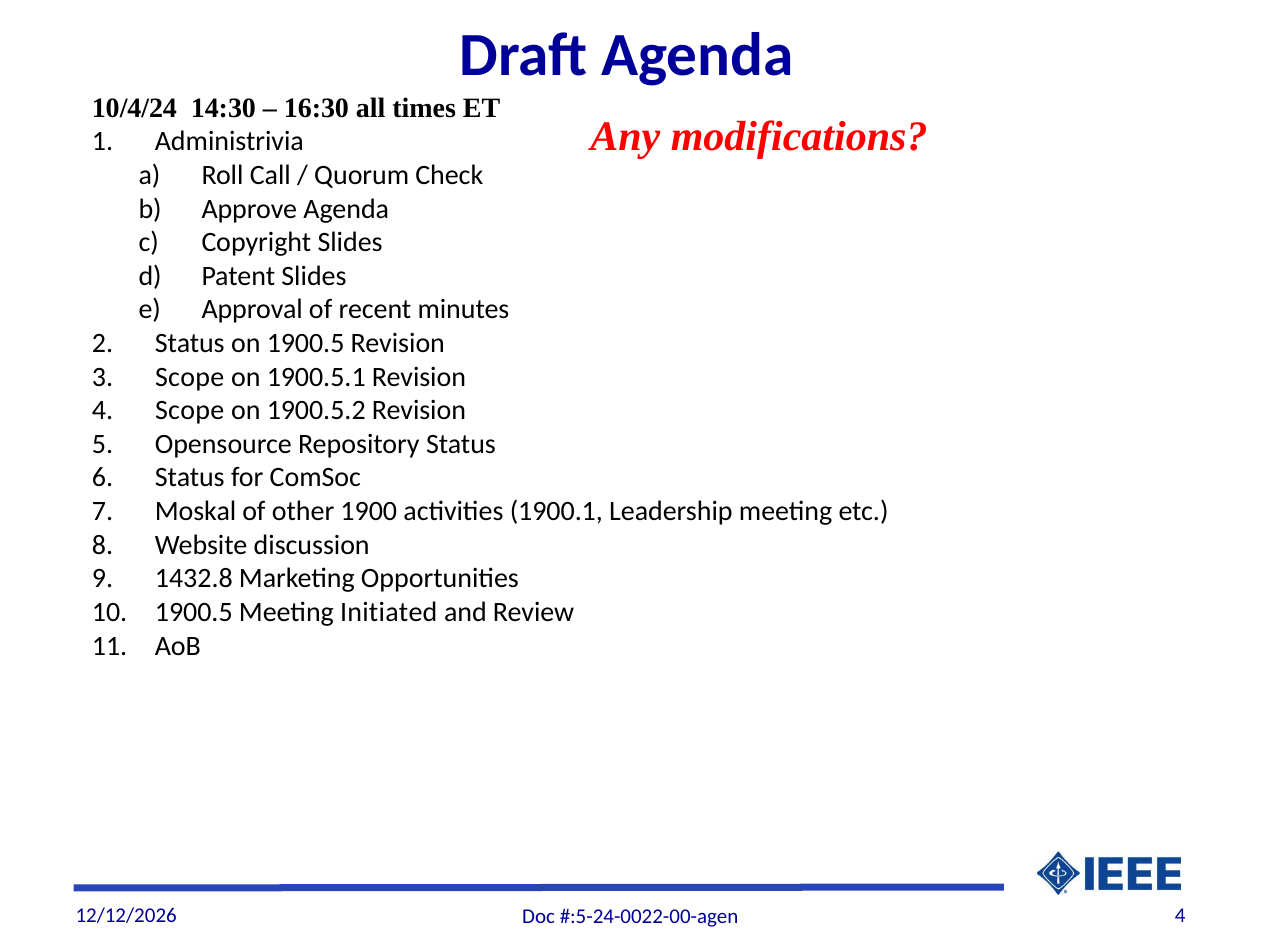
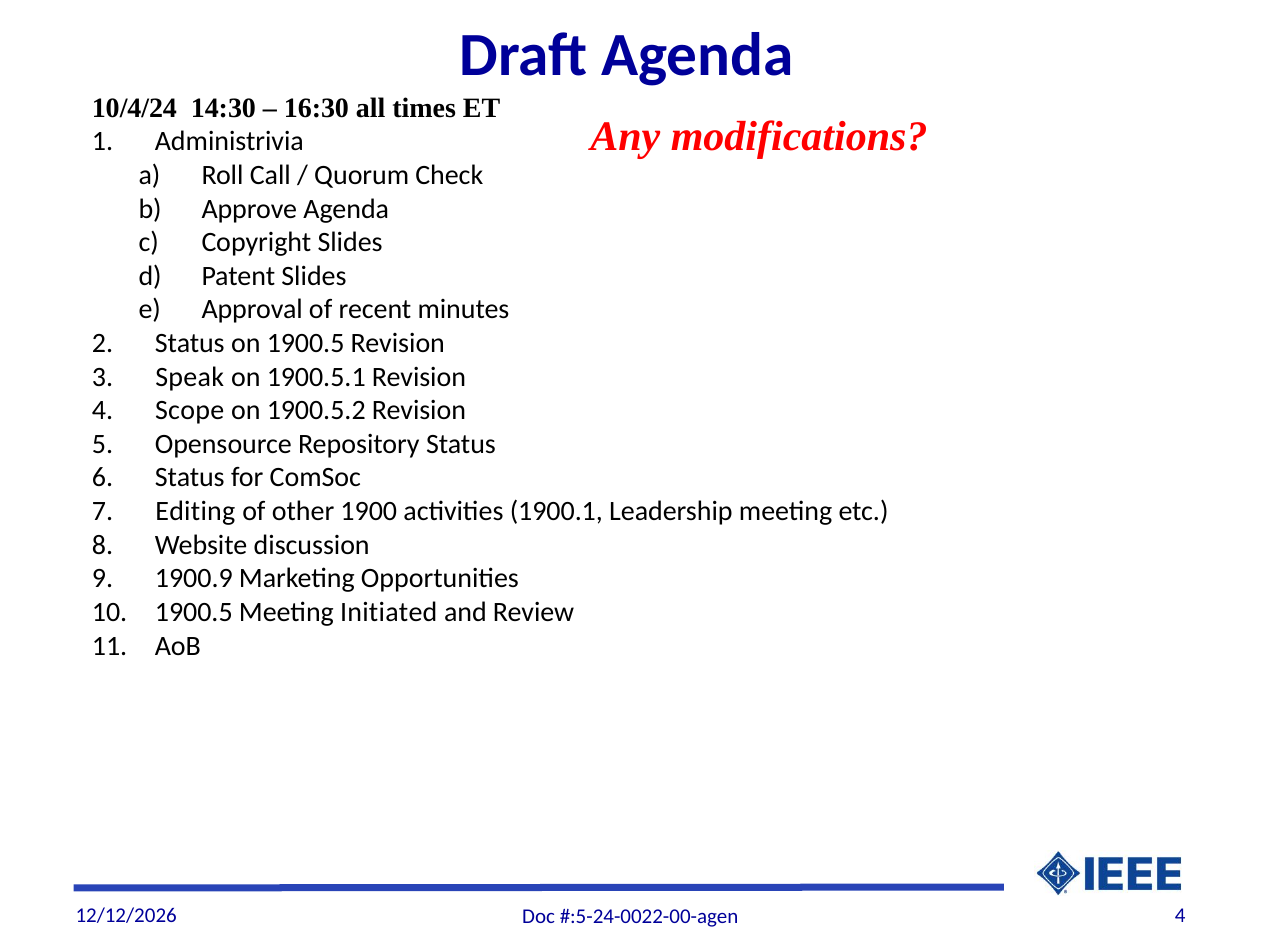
Scope at (190, 377): Scope -> Speak
Moskal: Moskal -> Editing
1432.8: 1432.8 -> 1900.9
